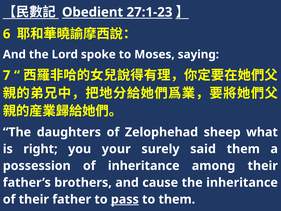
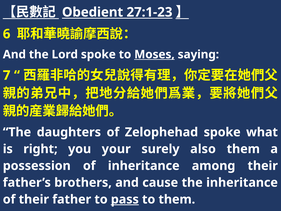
Moses underline: none -> present
Zelophehad sheep: sheep -> spoke
said: said -> also
